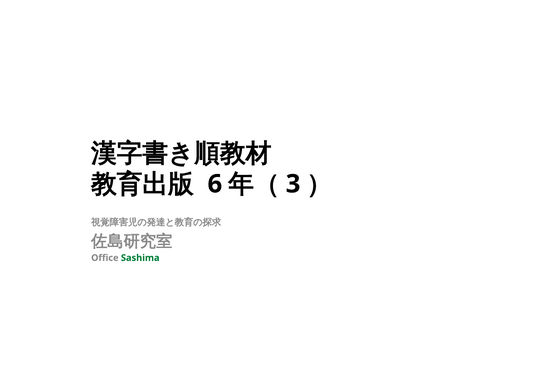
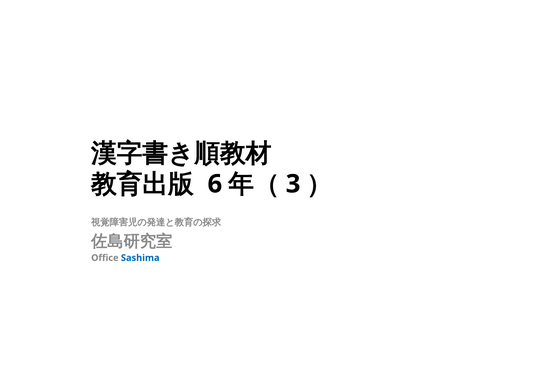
Sashima colour: green -> blue
